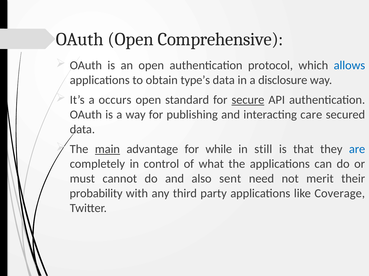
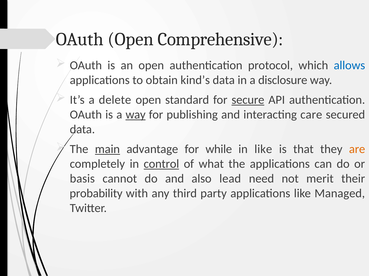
type’s: type’s -> kind’s
occurs: occurs -> delete
way at (136, 115) underline: none -> present
in still: still -> like
are colour: blue -> orange
control underline: none -> present
must: must -> basis
sent: sent -> lead
Coverage: Coverage -> Managed
